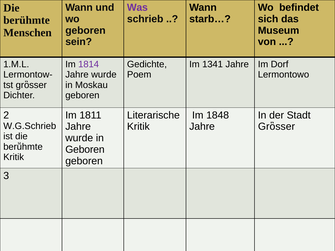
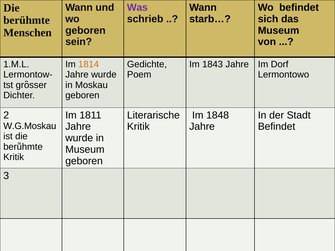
1814 colour: purple -> orange
1341: 1341 -> 1843
W.G.Schrieb: W.G.Schrieb -> W.G.Moskau
Grὃsser at (277, 127): Grὃsser -> Befindet
Geboren at (85, 150): Geboren -> Museum
